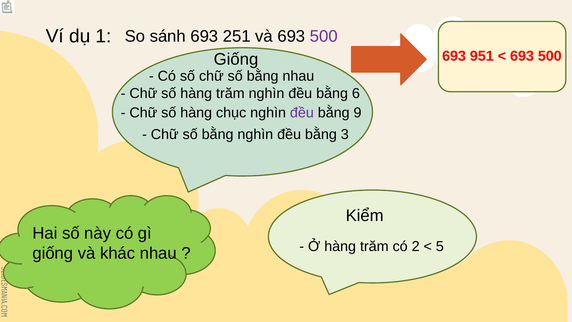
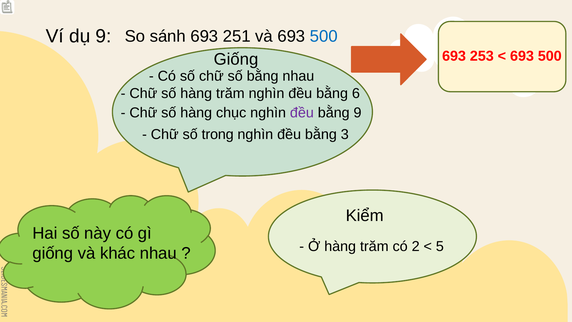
dụ 1: 1 -> 9
500 at (324, 36) colour: purple -> blue
951: 951 -> 253
bằng at (218, 134): bằng -> trong
